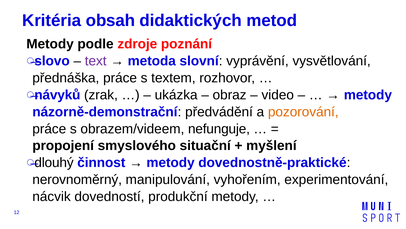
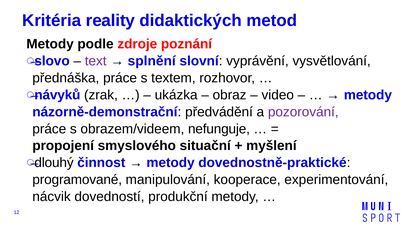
obsah: obsah -> reality
metoda: metoda -> splnění
pozorování colour: orange -> purple
nerovnoměrný: nerovnoměrný -> programované
vyhořením: vyhořením -> kooperace
